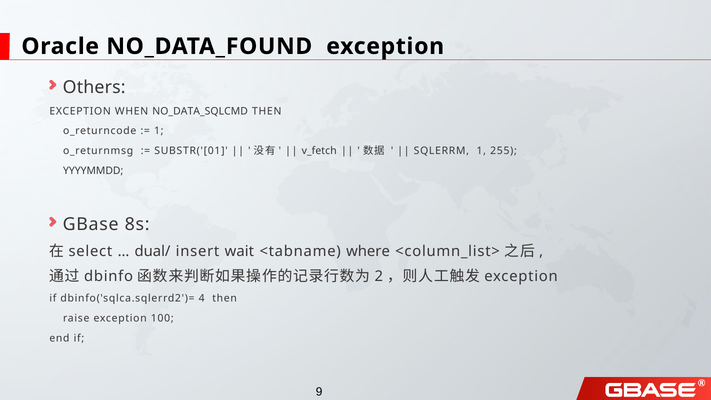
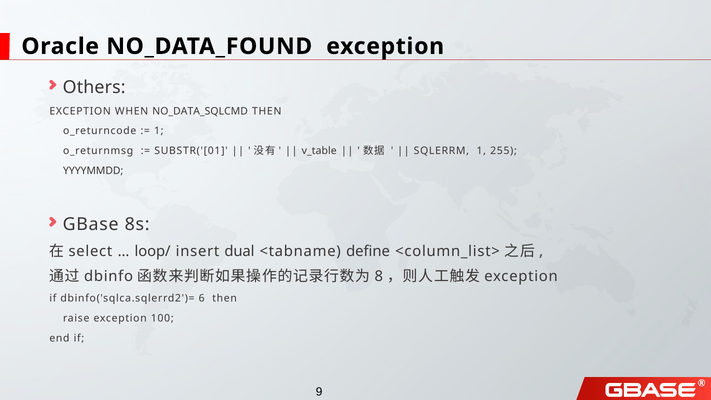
v_fetch: v_fetch -> v_table
dual/: dual/ -> loop/
wait: wait -> dual
where: where -> define
2: 2 -> 8
4: 4 -> 6
